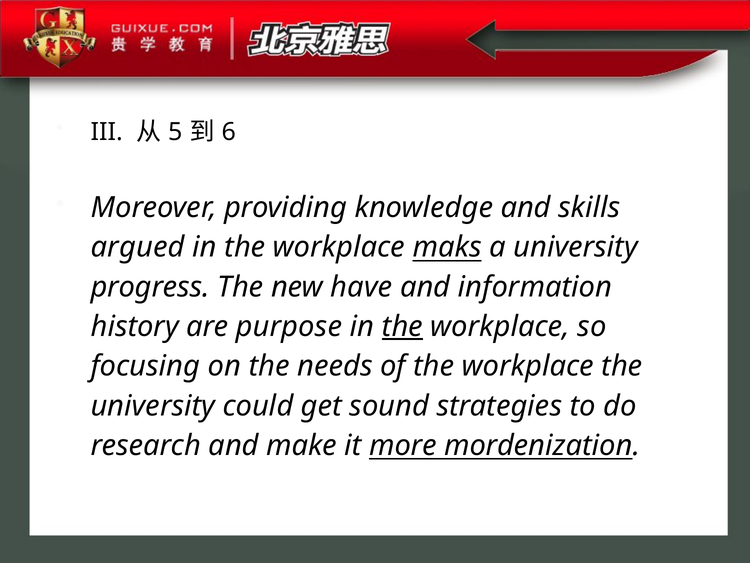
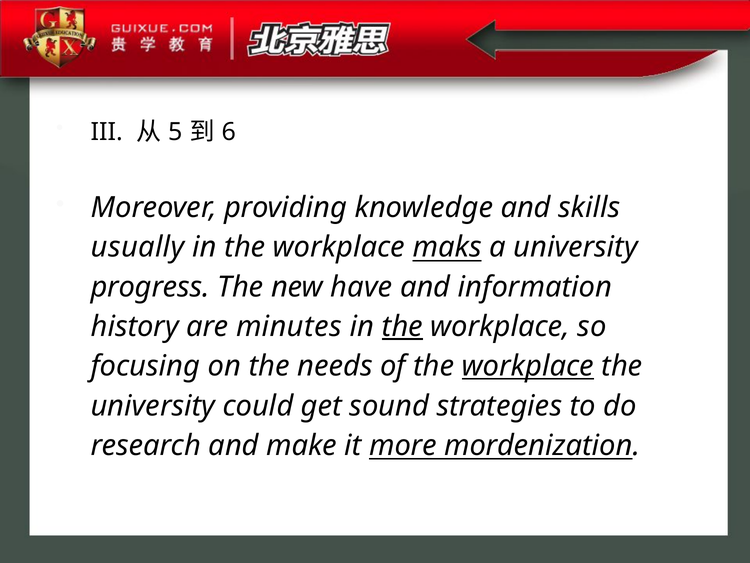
argued: argued -> usually
purpose: purpose -> minutes
workplace at (528, 366) underline: none -> present
